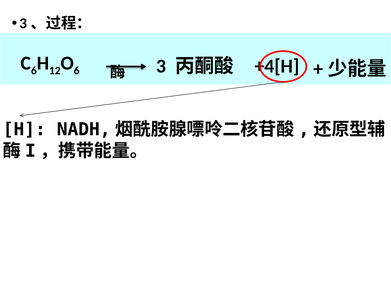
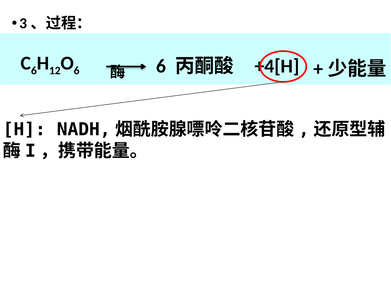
3 at (161, 66): 3 -> 6
